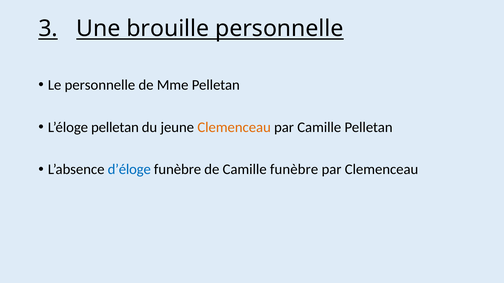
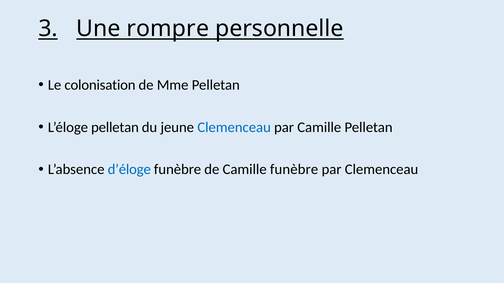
brouille: brouille -> rompre
Le personnelle: personnelle -> colonisation
Clemenceau at (234, 127) colour: orange -> blue
